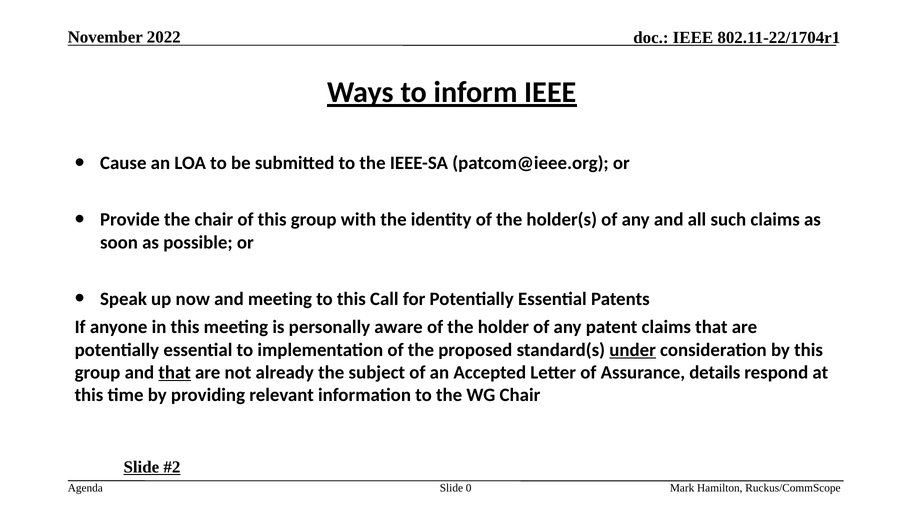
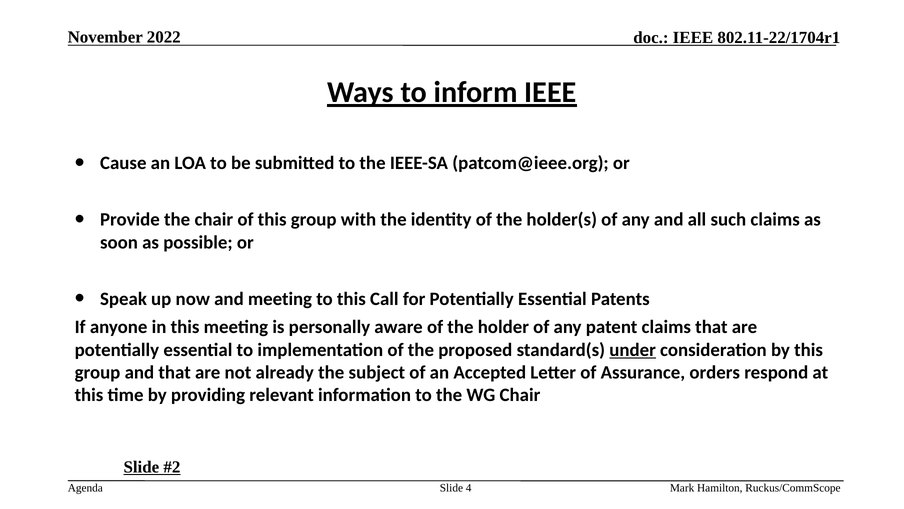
that at (175, 372) underline: present -> none
details: details -> orders
0: 0 -> 4
